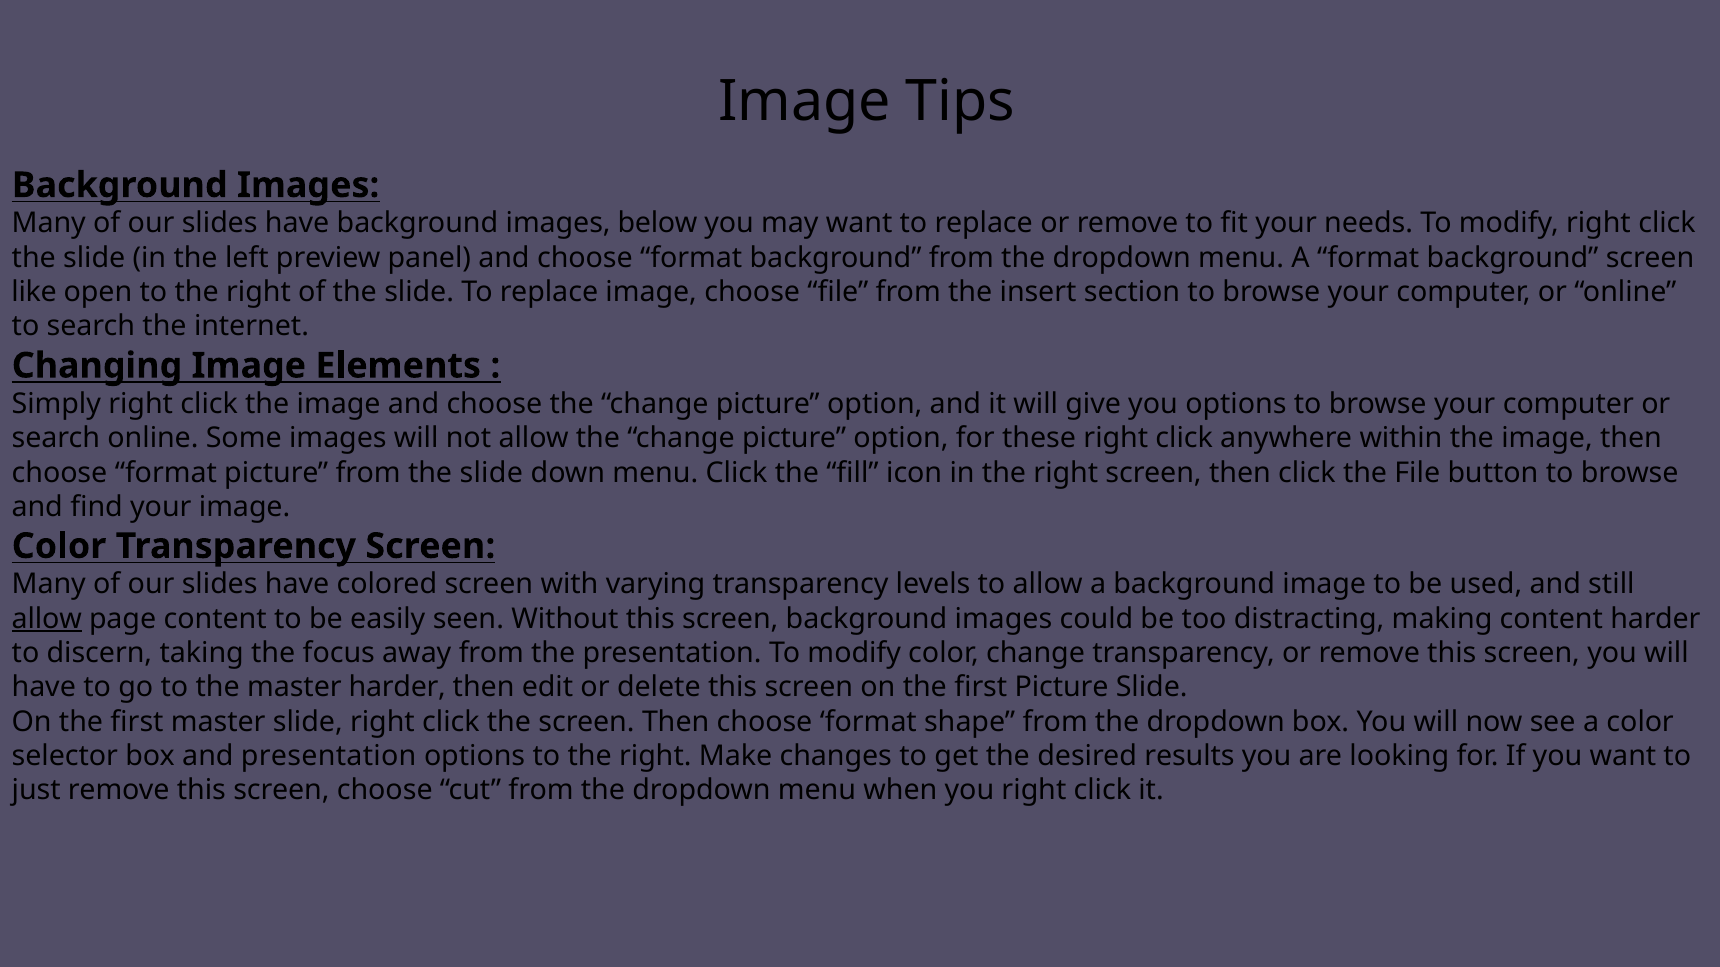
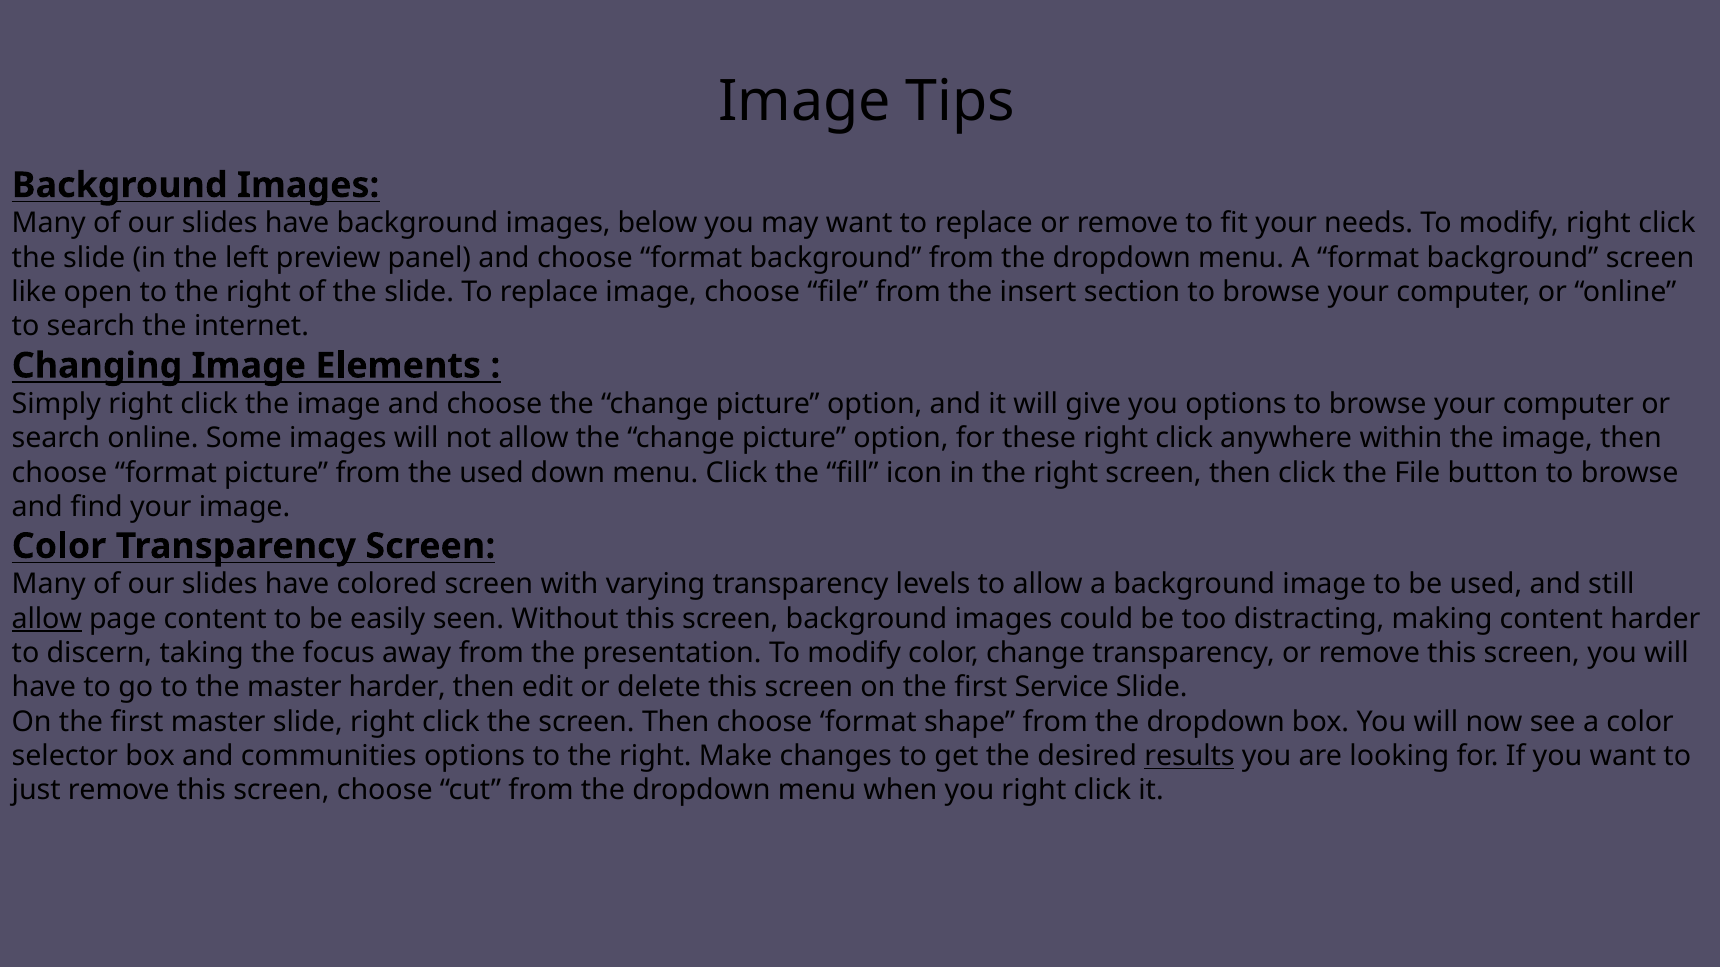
from the slide: slide -> used
first Picture: Picture -> Service
and presentation: presentation -> communities
results underline: none -> present
